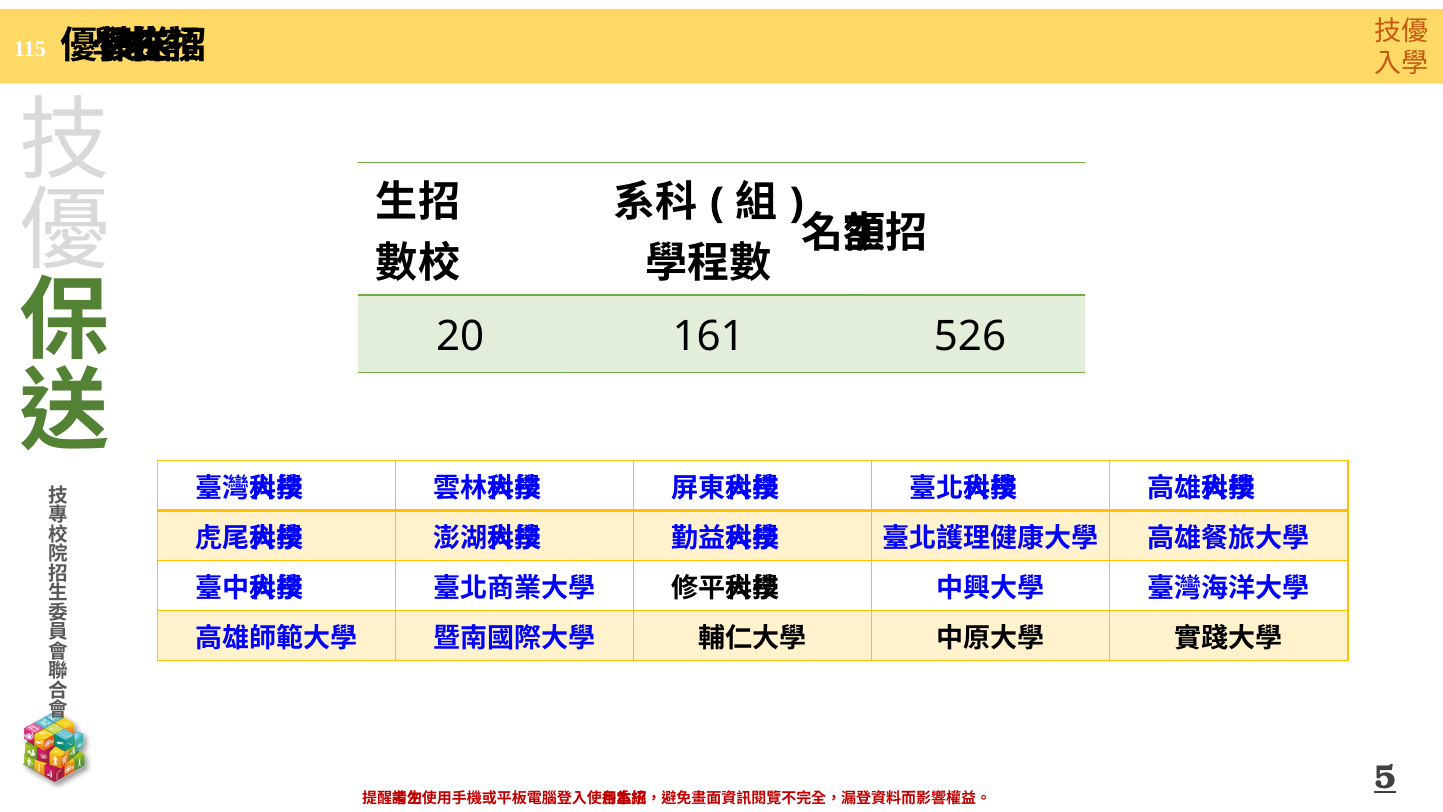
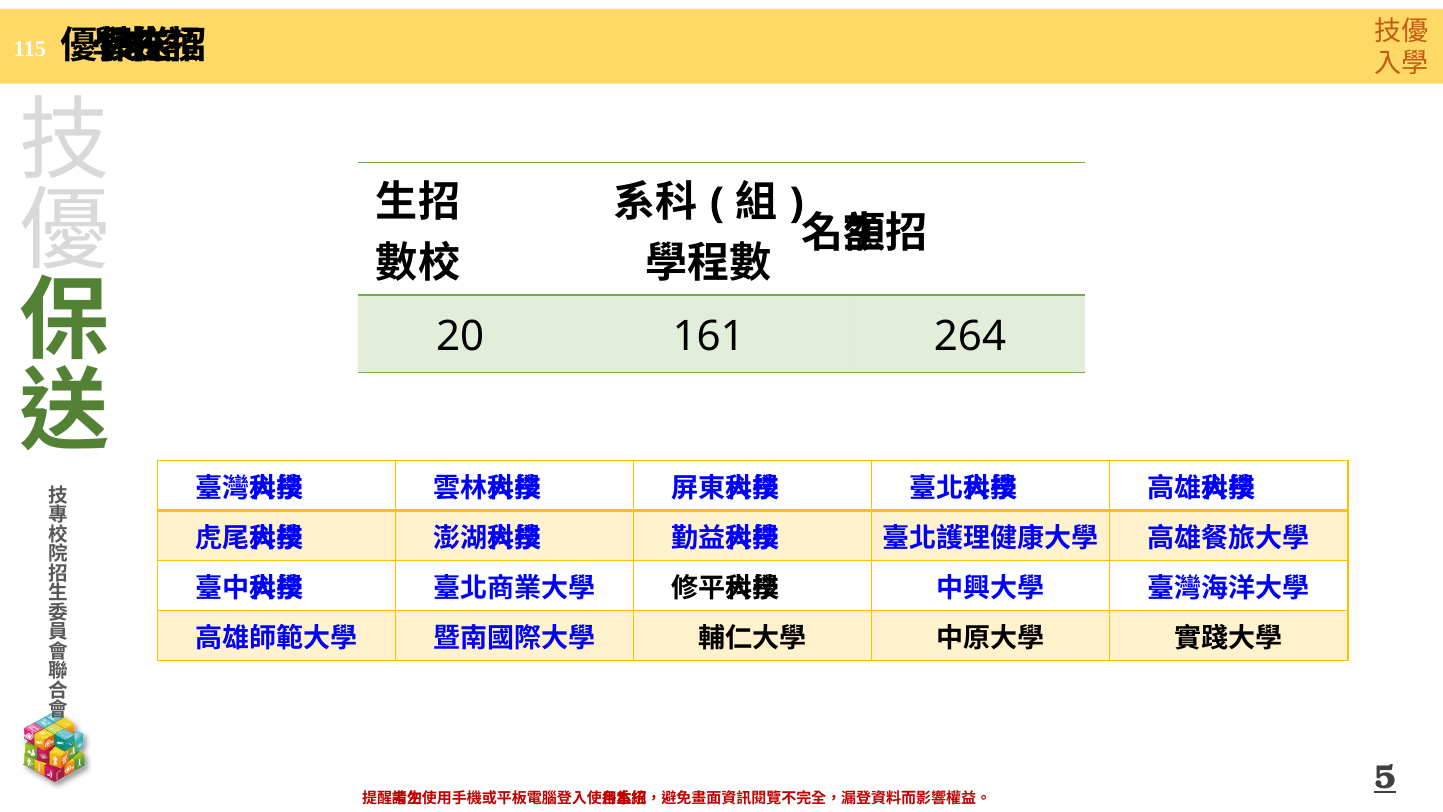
526: 526 -> 264
